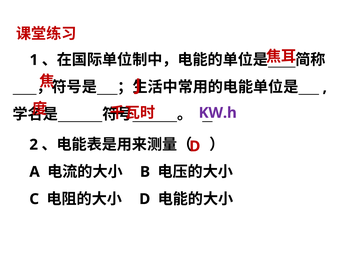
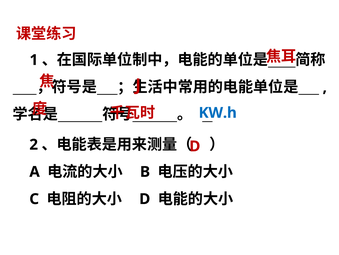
KW.h colour: purple -> blue
